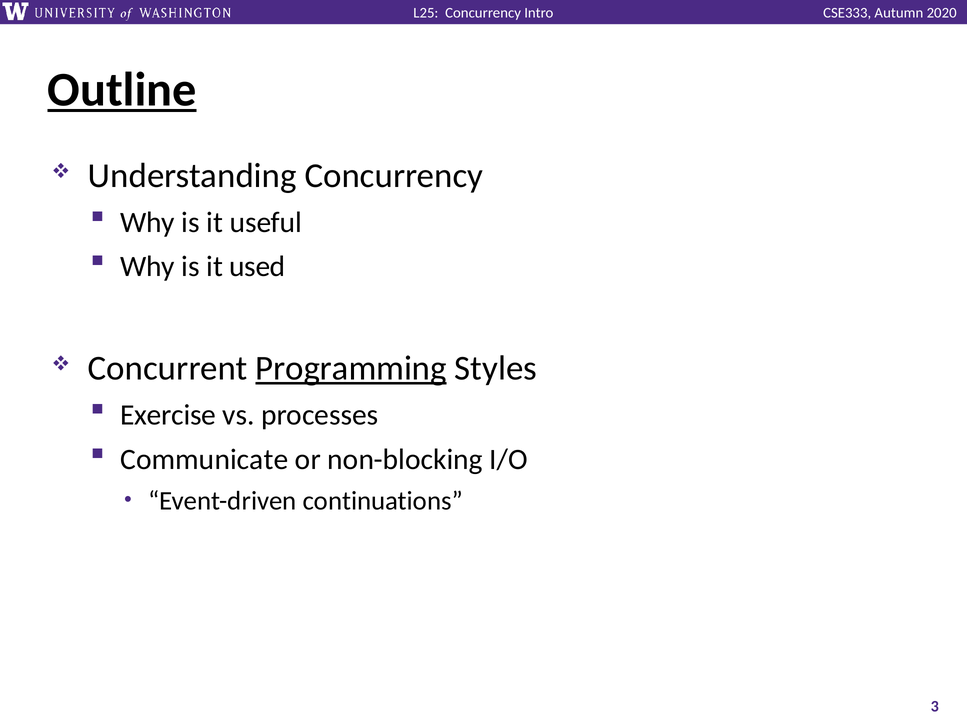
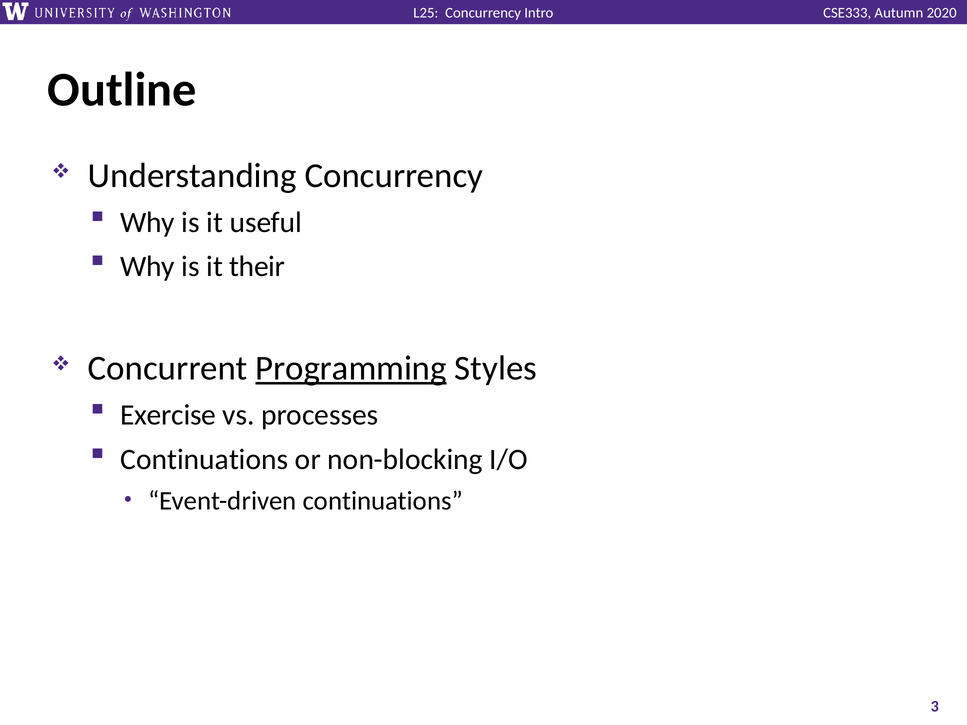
Outline underline: present -> none
used: used -> their
Communicate at (204, 460): Communicate -> Continuations
